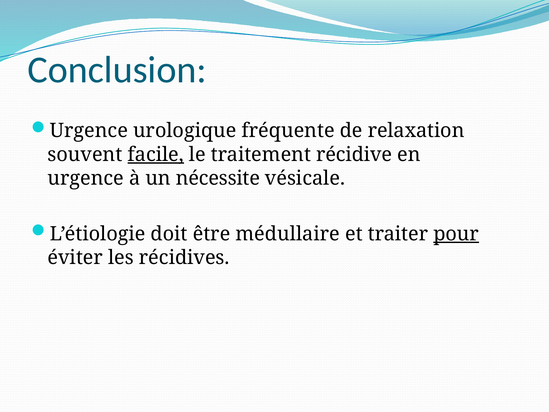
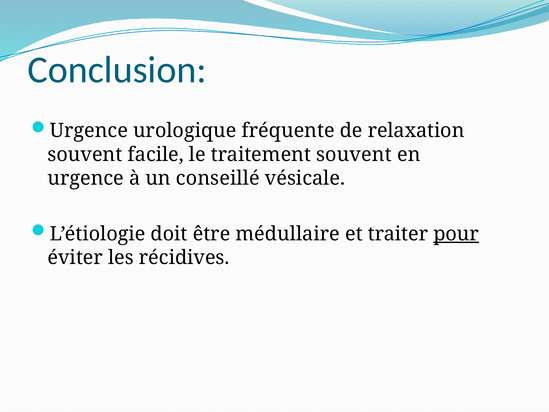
facile underline: present -> none
traitement récidive: récidive -> souvent
nécessite: nécessite -> conseillé
